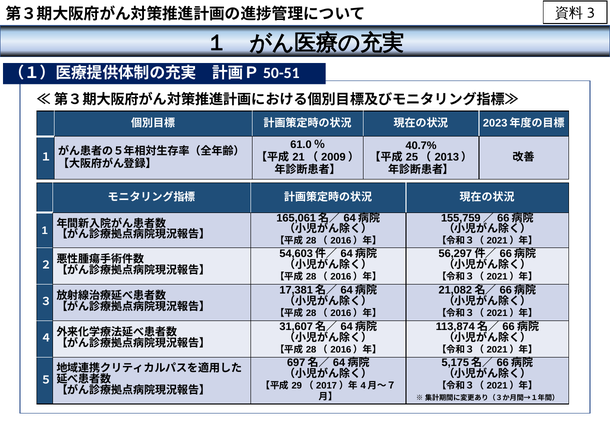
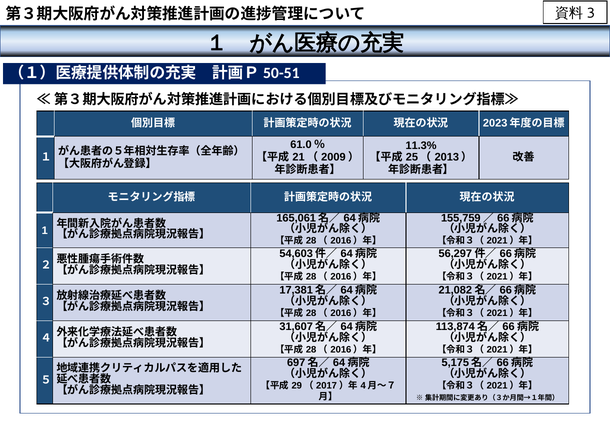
40.7%: 40.7% -> 11.3%
